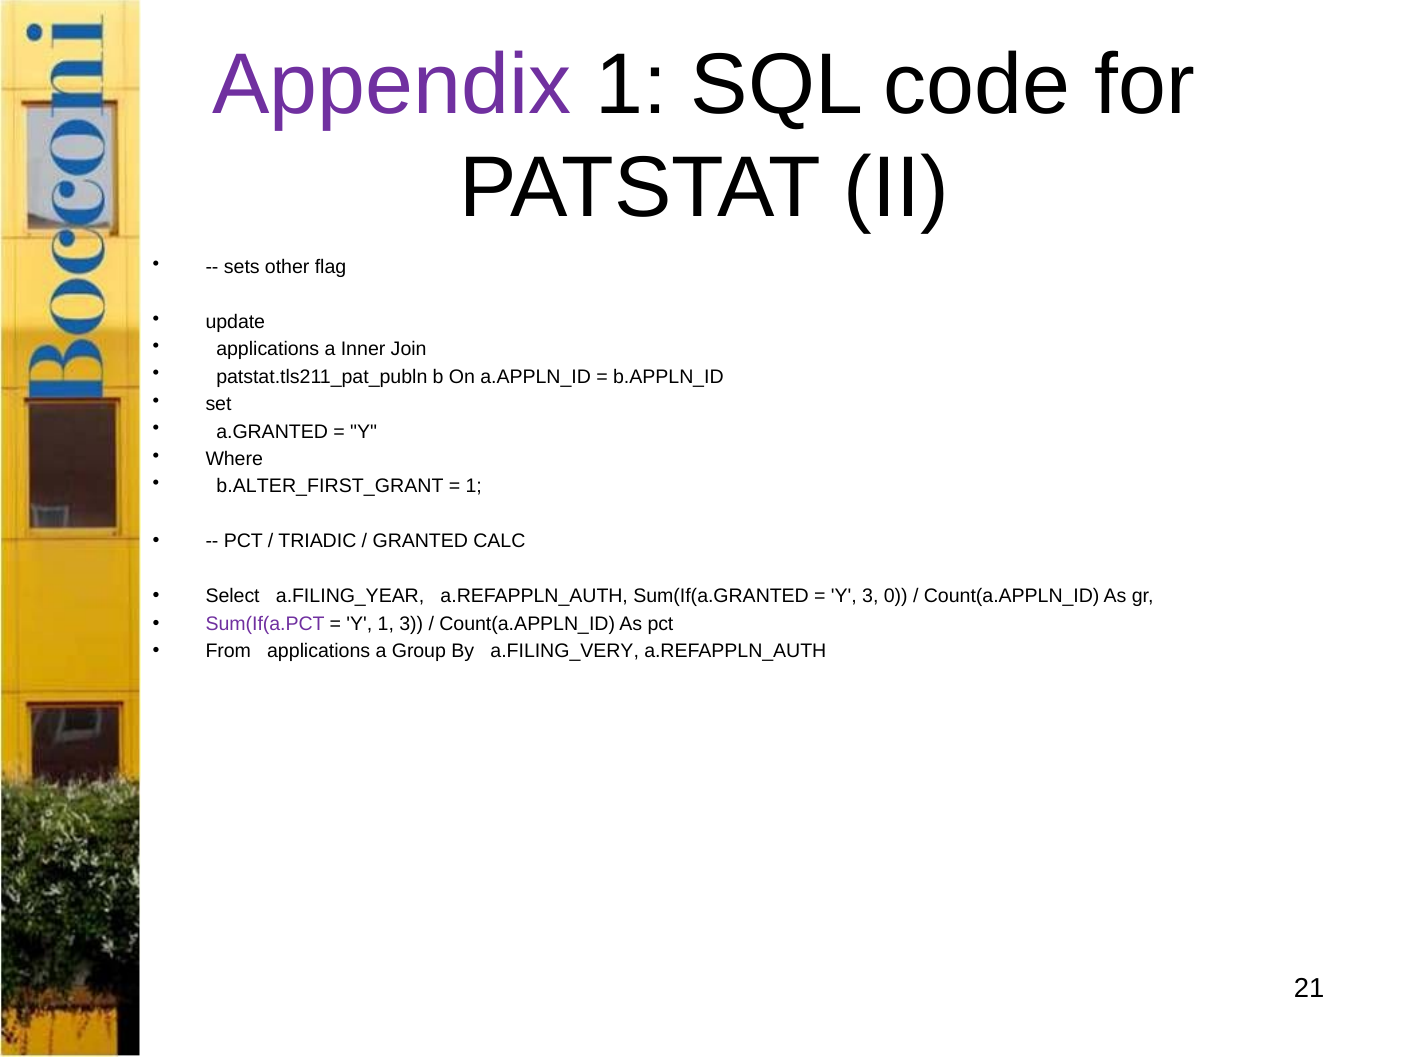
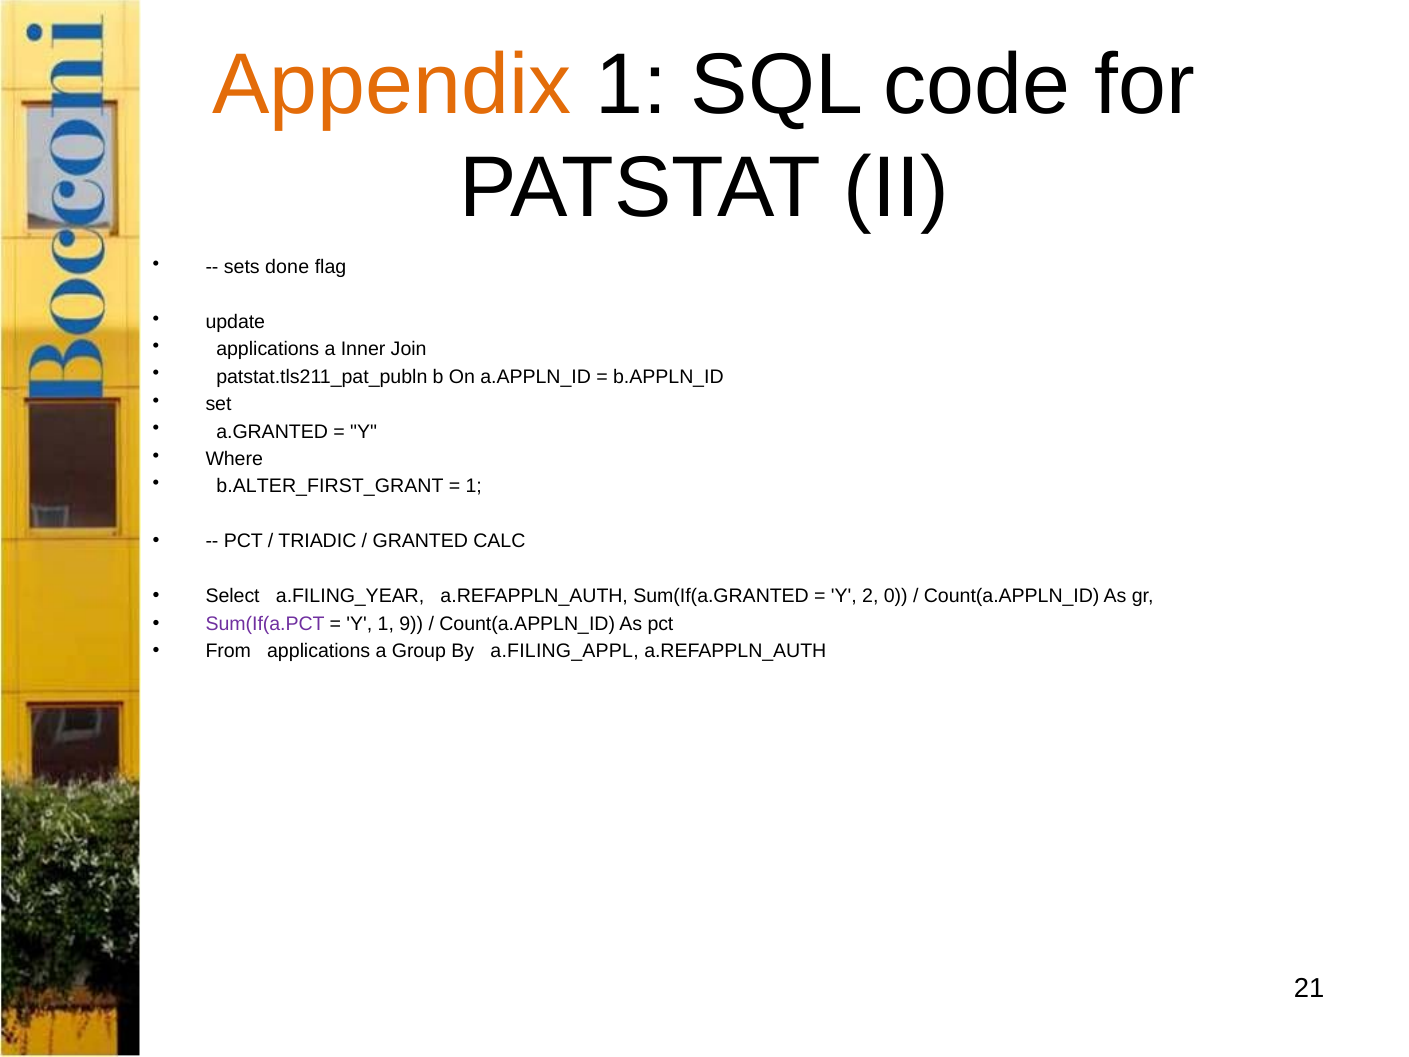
Appendix colour: purple -> orange
other: other -> done
Y 3: 3 -> 2
1 3: 3 -> 9
a.FILING_VERY: a.FILING_VERY -> a.FILING_APPL
